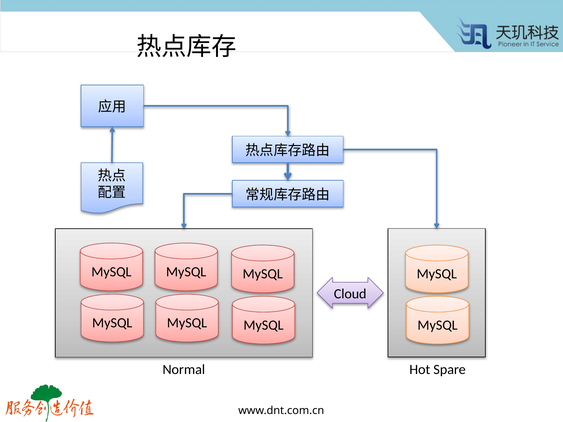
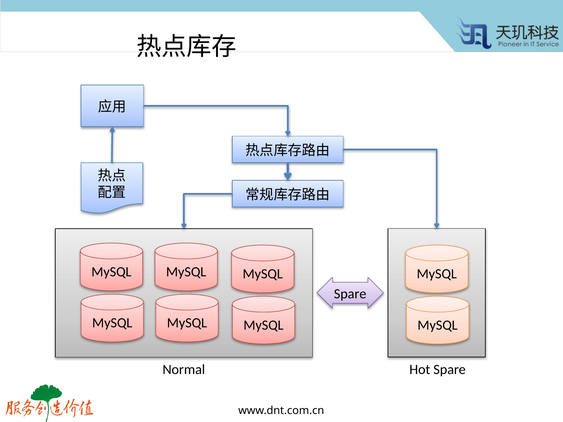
Cloud at (350, 294): Cloud -> Spare
